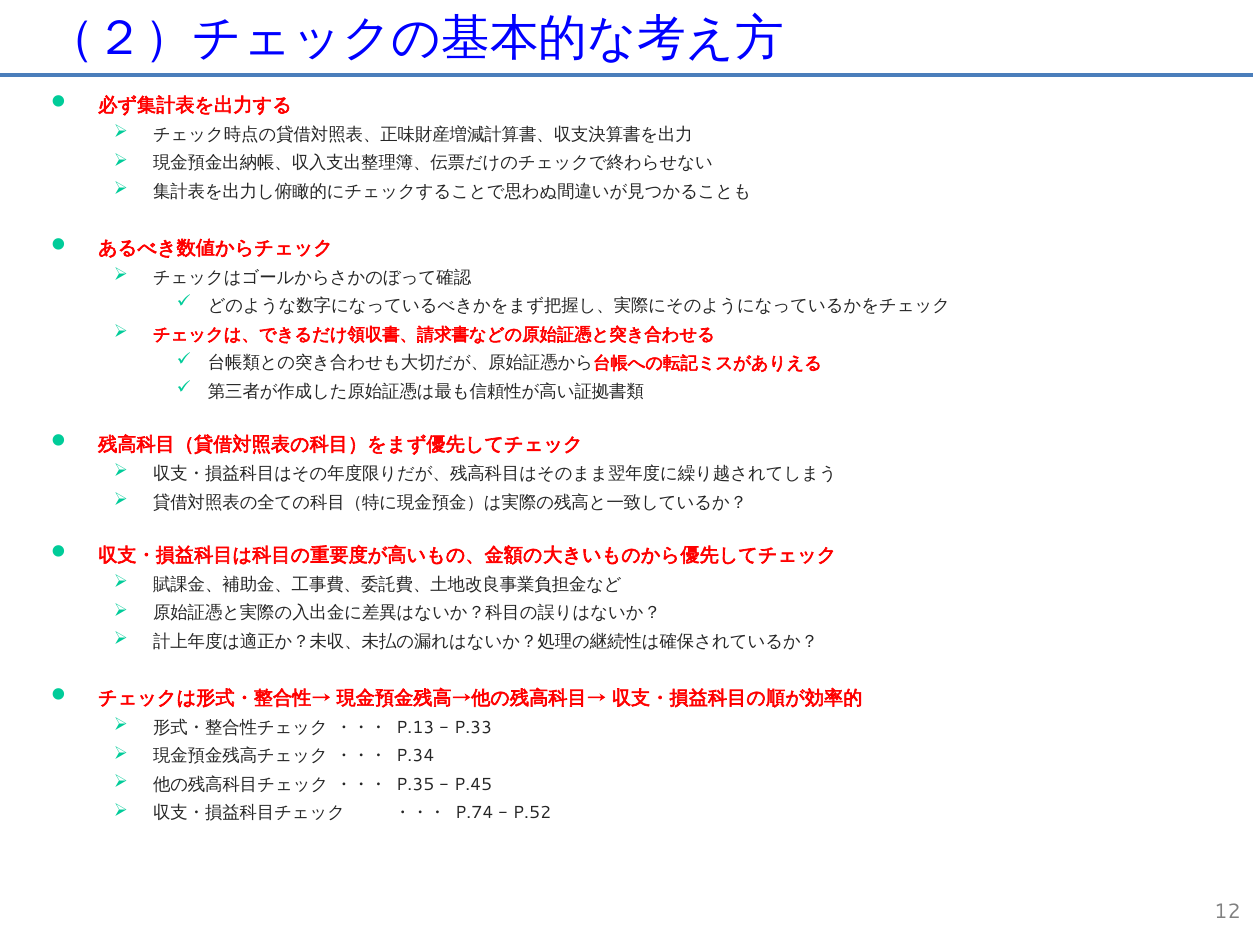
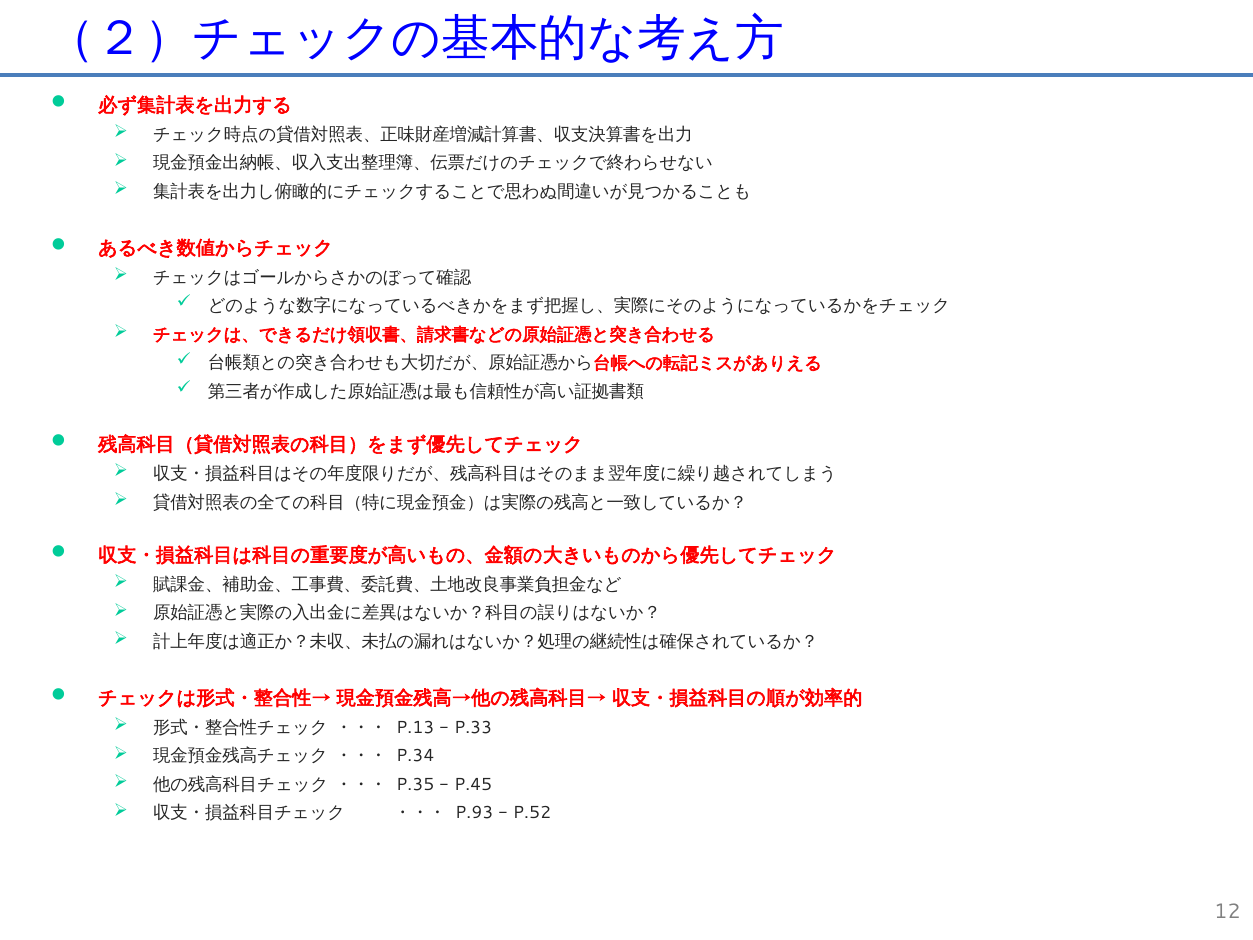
P.74: P.74 -> P.93
